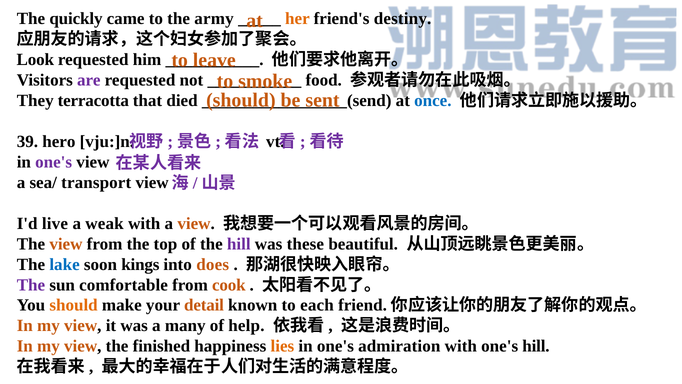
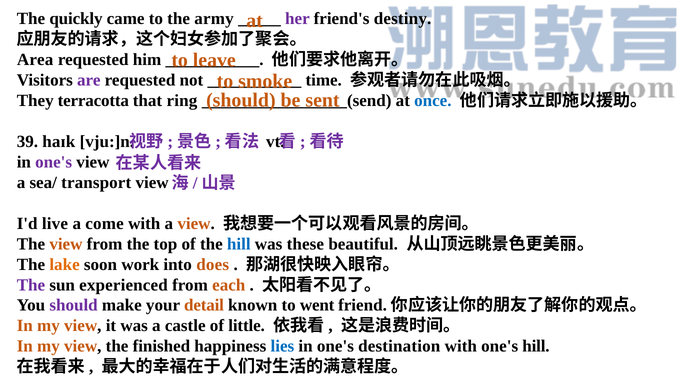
her colour: orange -> purple
Look: Look -> Area
food: food -> time
died: died -> ring
hero: hero -> haɪk
weak: weak -> come
hill at (239, 244) colour: purple -> blue
lake colour: blue -> orange
kings: kings -> work
comfortable: comfortable -> experienced
cook: cook -> each
should at (74, 305) colour: orange -> purple
each: each -> went
many: many -> castle
help: help -> little
lies colour: orange -> blue
admiration: admiration -> destination
